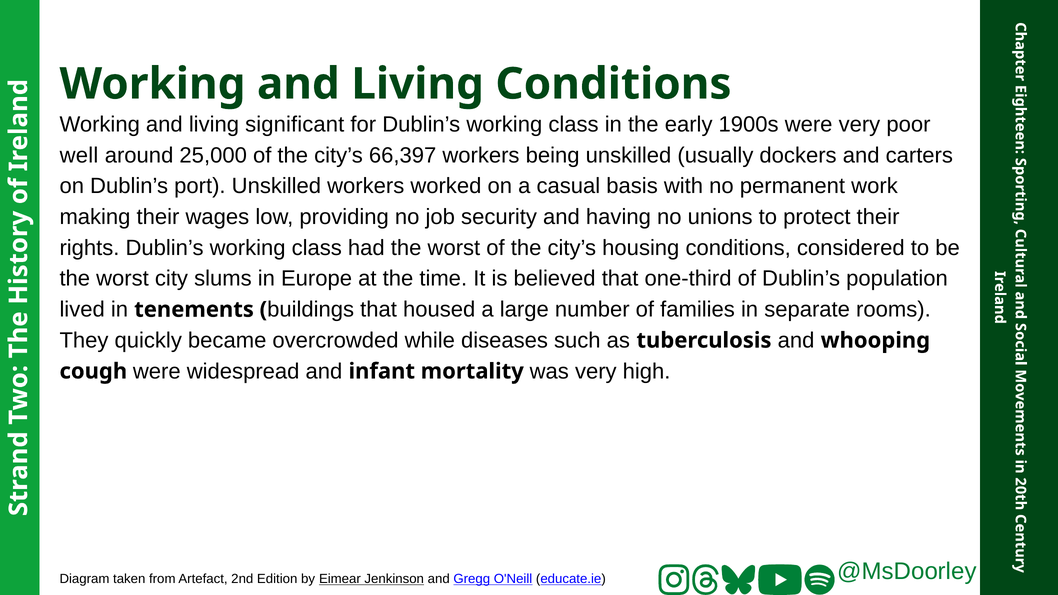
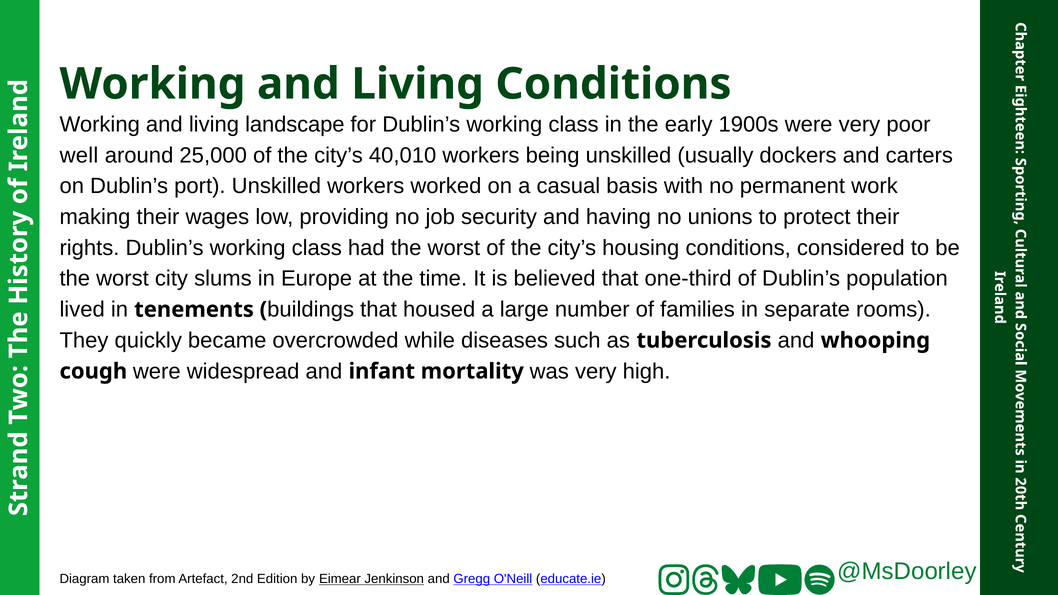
significant: significant -> landscape
66,397: 66,397 -> 40,010
